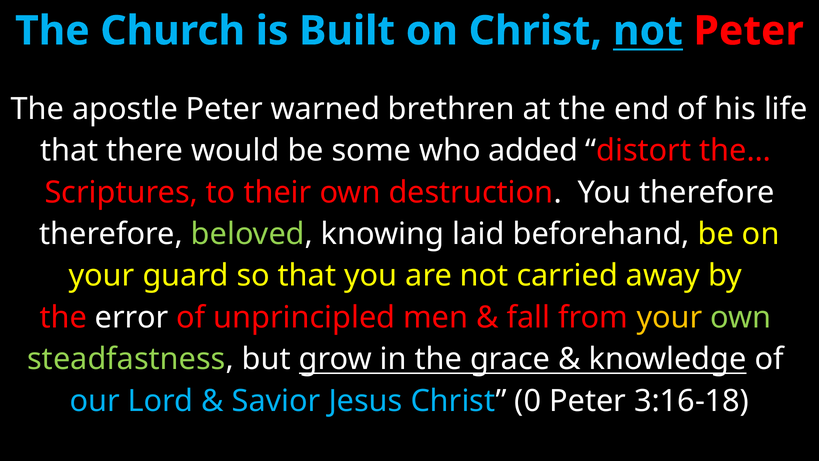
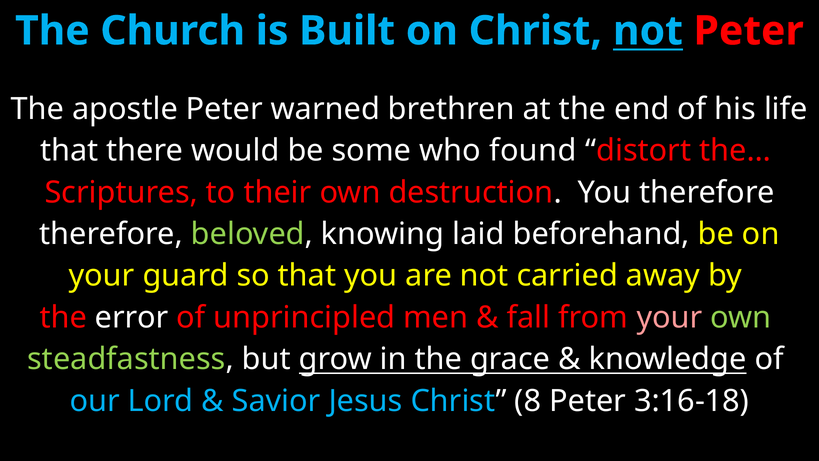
added: added -> found
your at (669, 317) colour: yellow -> pink
0: 0 -> 8
